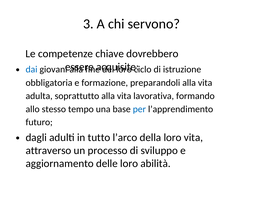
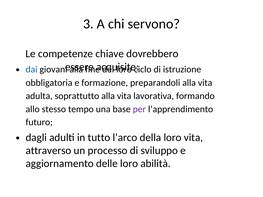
per colour: blue -> purple
